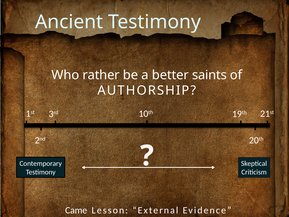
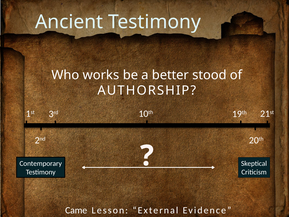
rather: rather -> works
saints: saints -> stood
